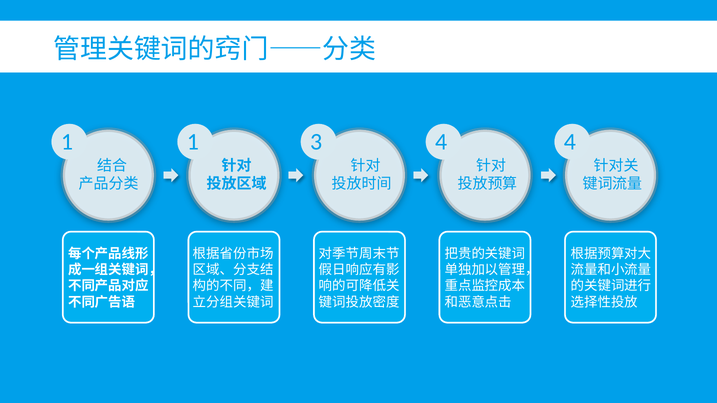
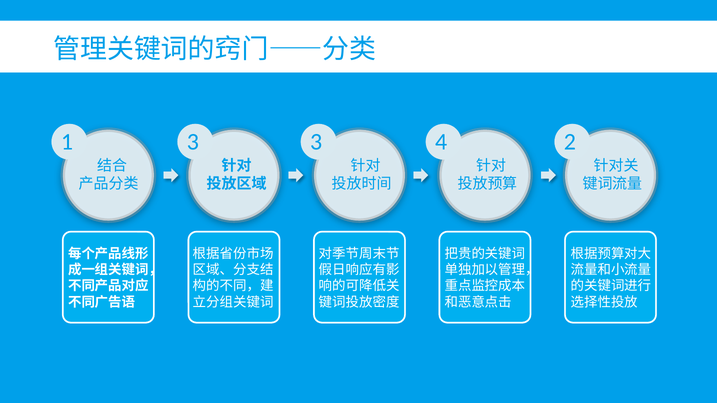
1 1: 1 -> 3
4 4: 4 -> 2
